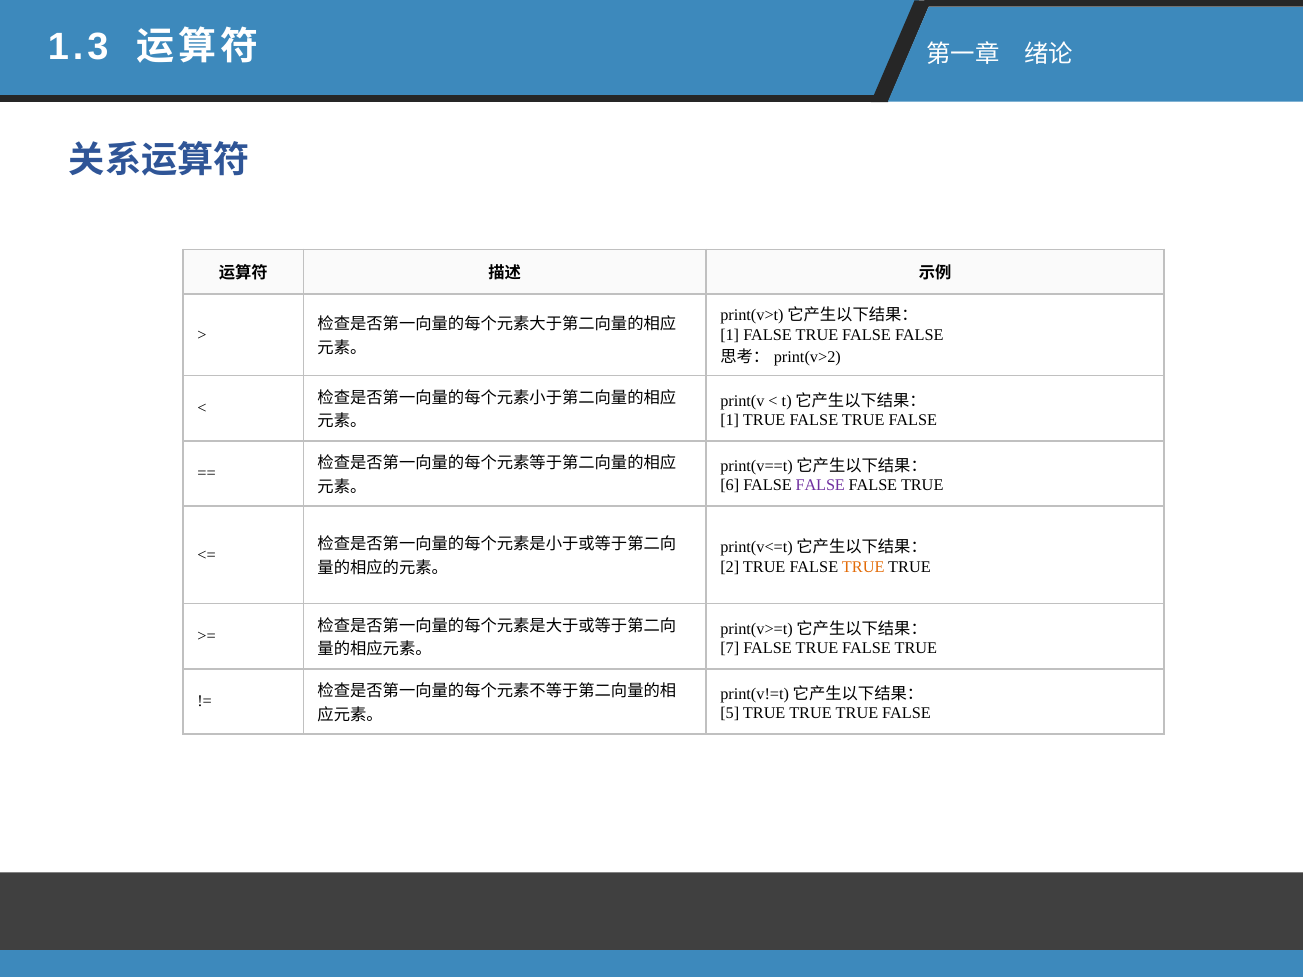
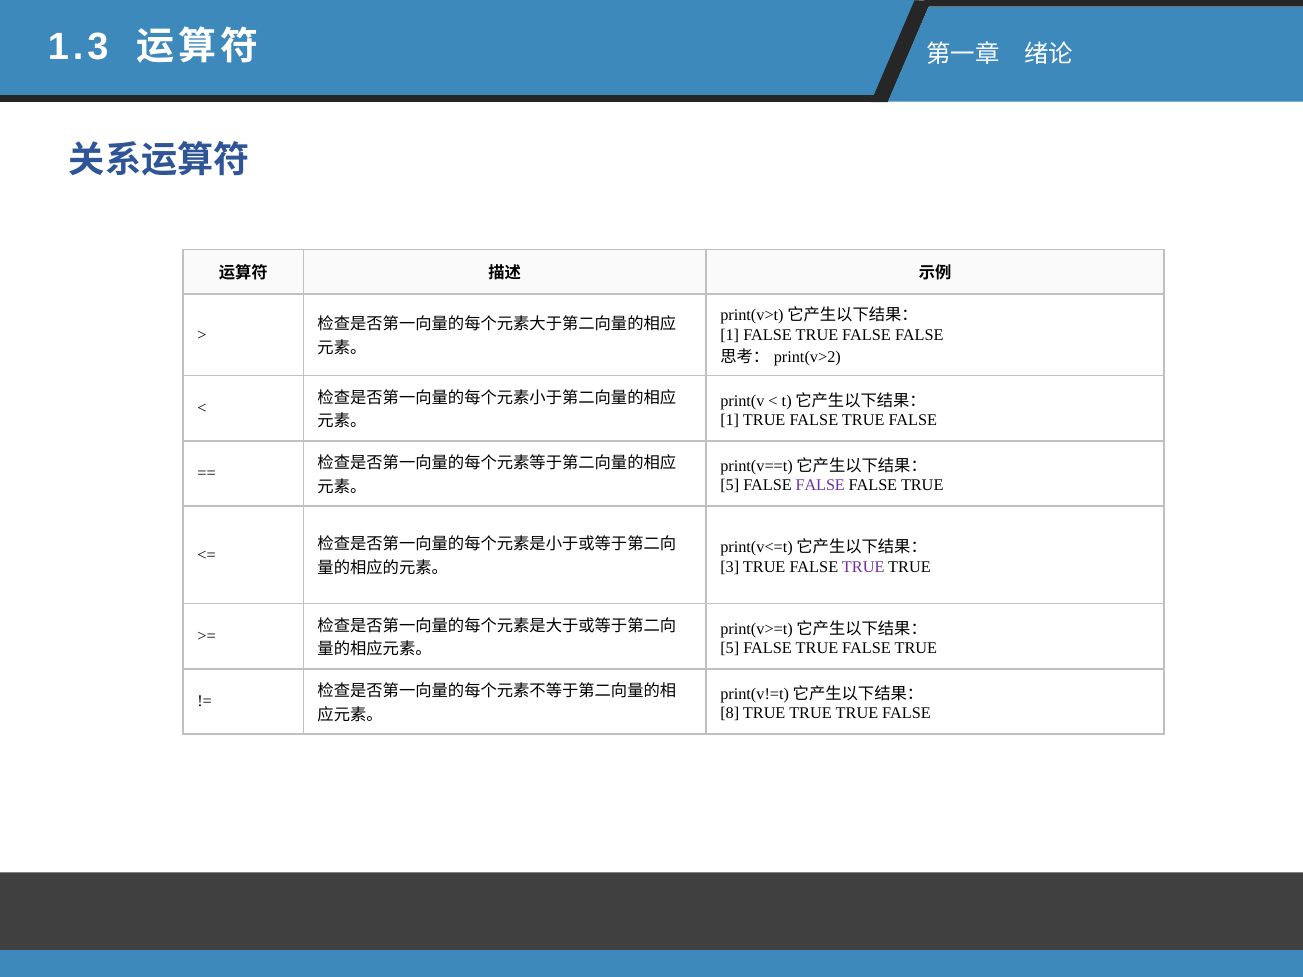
6 at (730, 486): 6 -> 5
2: 2 -> 3
TRUE at (863, 567) colour: orange -> purple
7 at (730, 648): 7 -> 5
5: 5 -> 8
